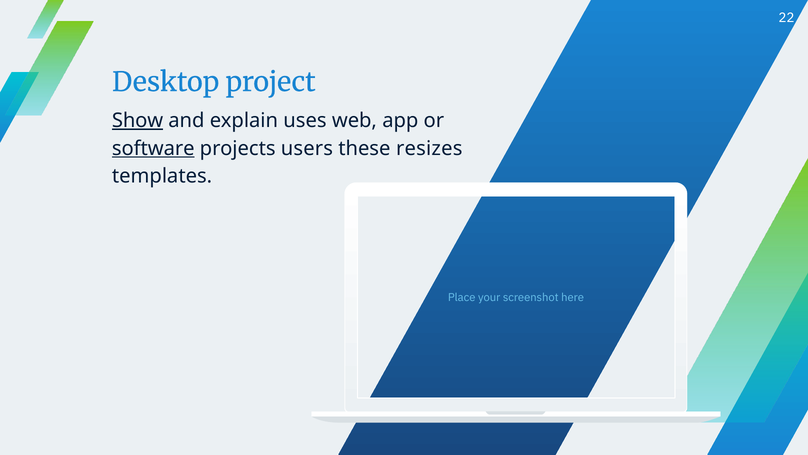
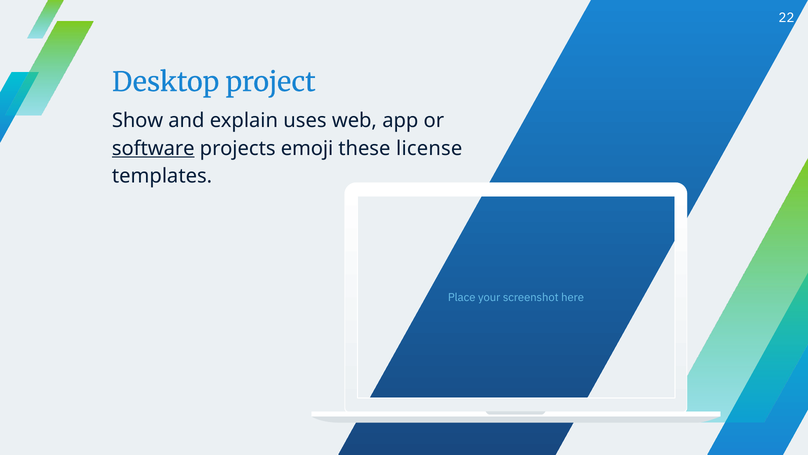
Show underline: present -> none
users: users -> emoji
resizes: resizes -> license
